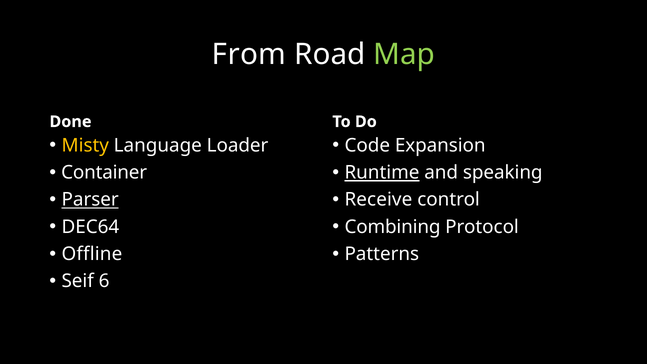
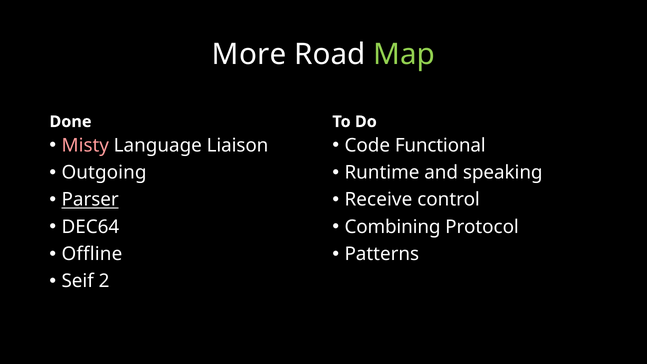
From: From -> More
Misty colour: yellow -> pink
Loader: Loader -> Liaison
Expansion: Expansion -> Functional
Container: Container -> Outgoing
Runtime underline: present -> none
6: 6 -> 2
